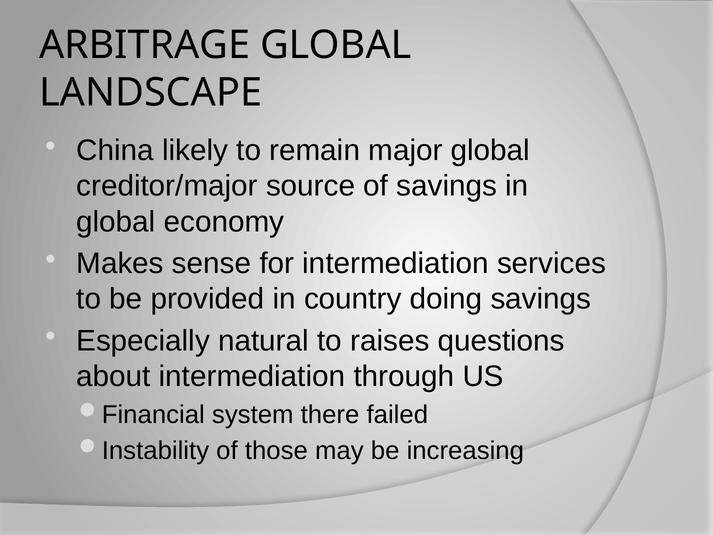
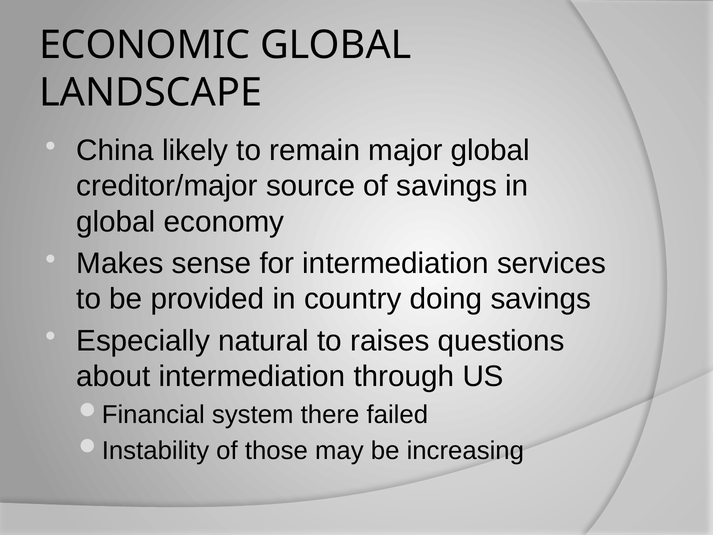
ARBITRAGE: ARBITRAGE -> ECONOMIC
